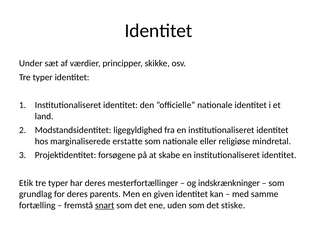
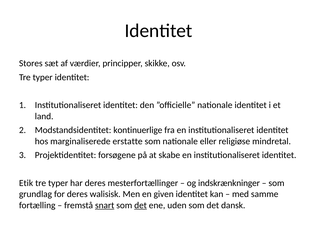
Under: Under -> Stores
ligegyldighed: ligegyldighed -> kontinuerlige
parents: parents -> walisisk
det at (141, 205) underline: none -> present
stiske: stiske -> dansk
